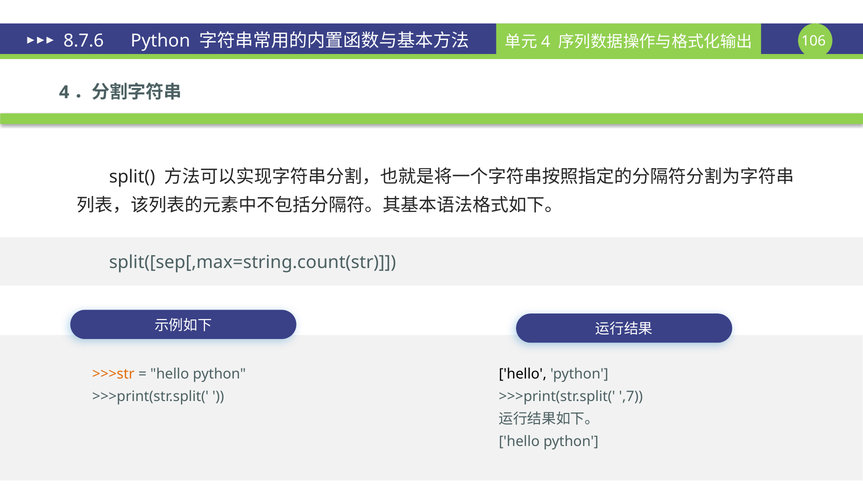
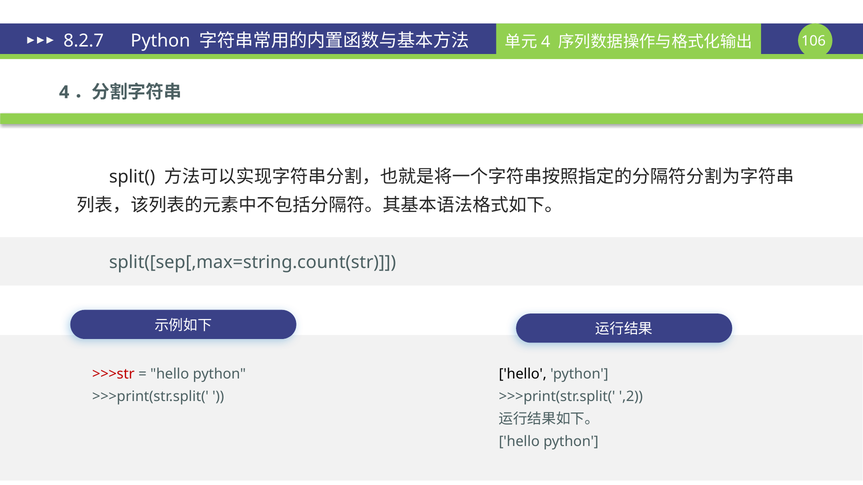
8.7.6: 8.7.6 -> 8.2.7
>>>str colour: orange -> red
,7: ,7 -> ,2
